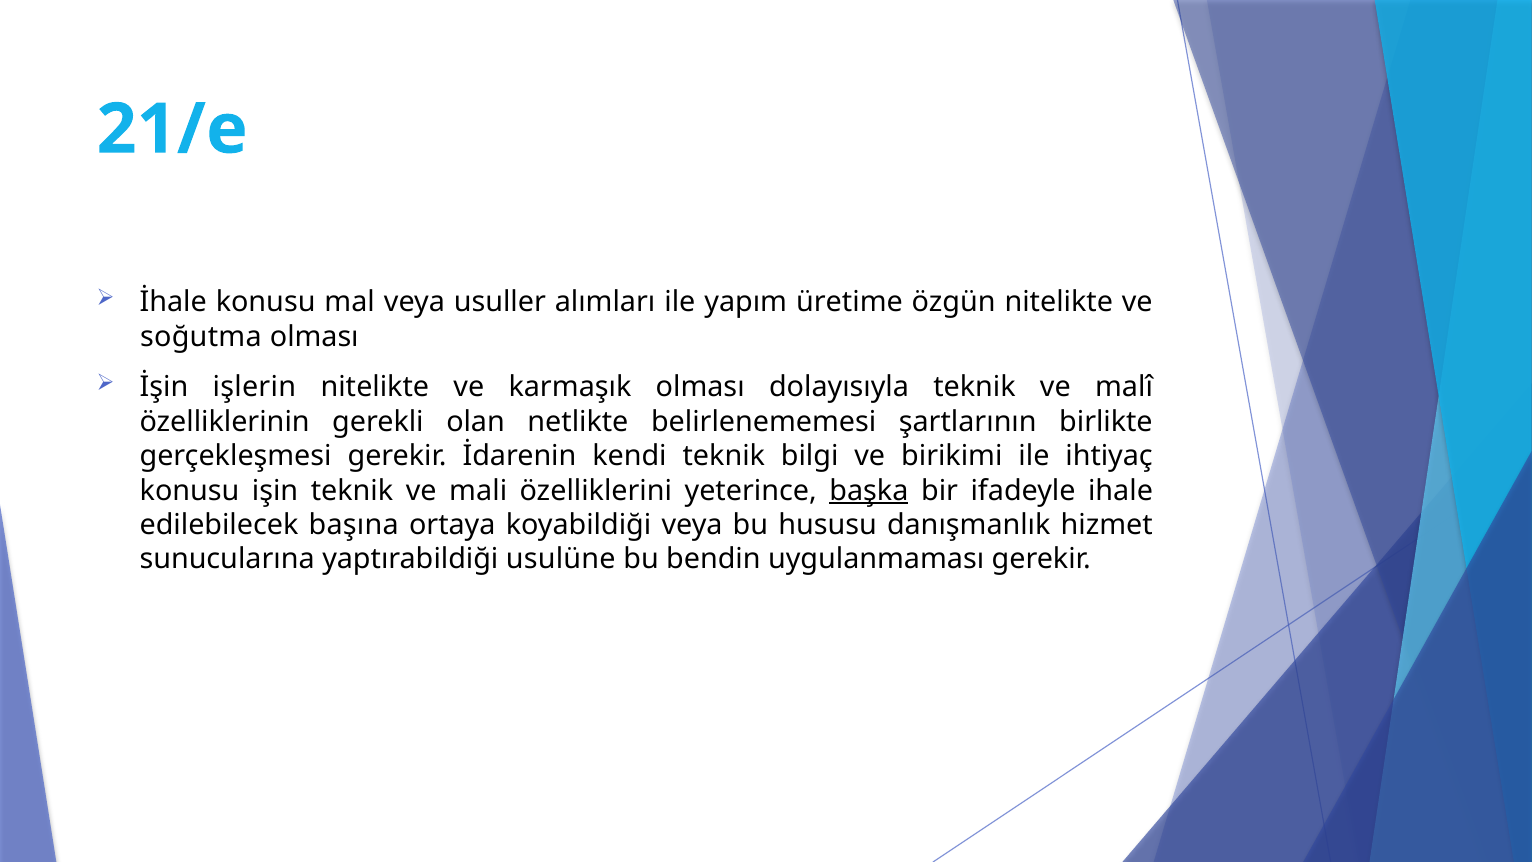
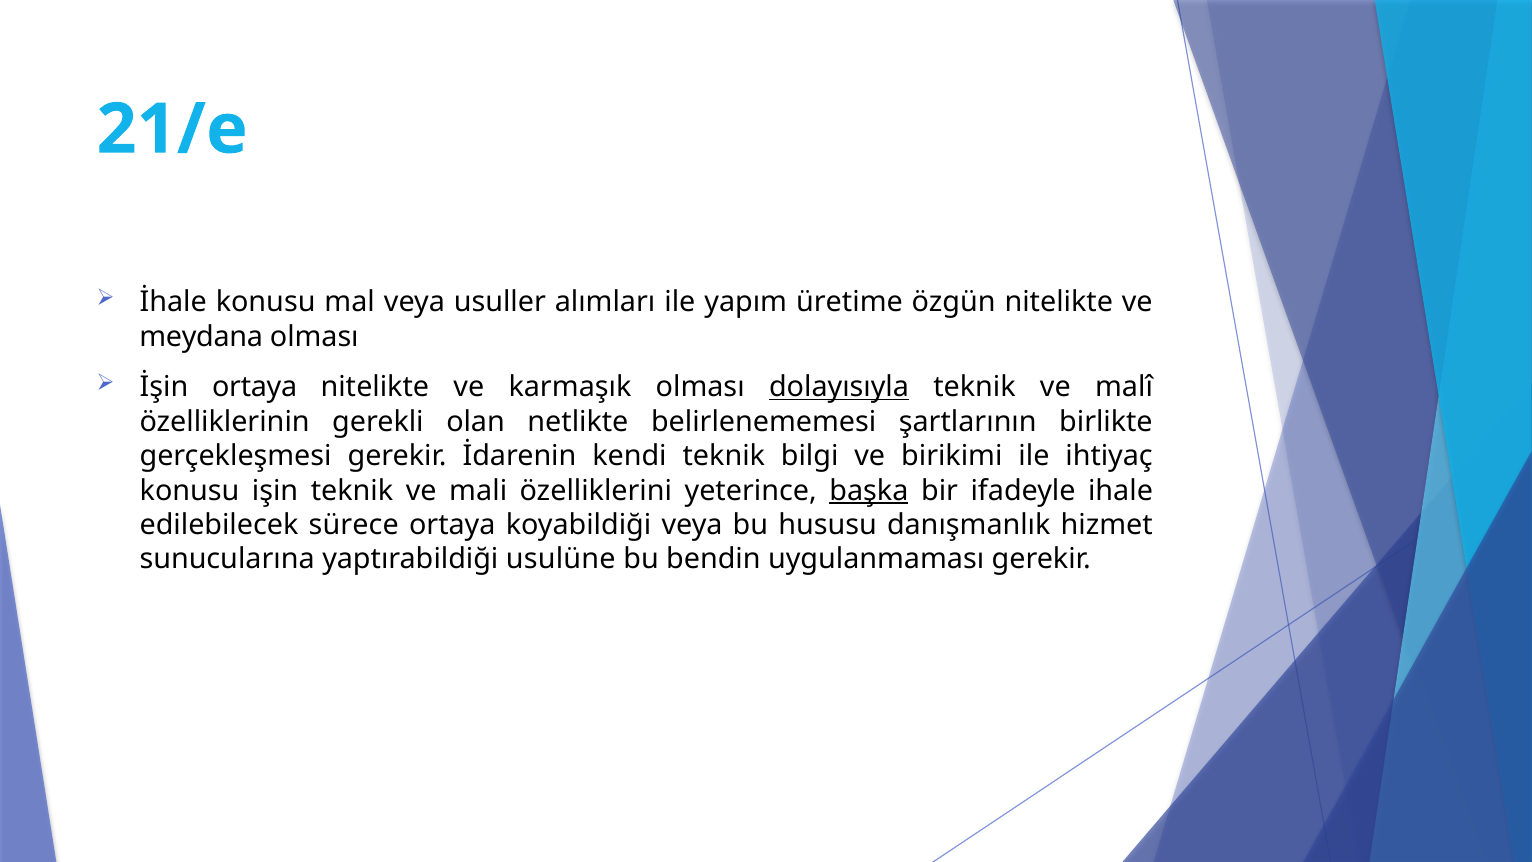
soğutma: soğutma -> meydana
İşin işlerin: işlerin -> ortaya
dolayısıyla underline: none -> present
başına: başına -> sürece
